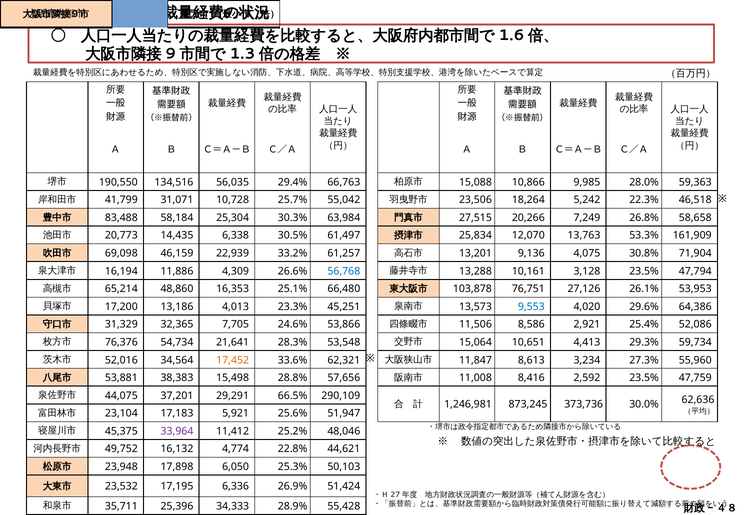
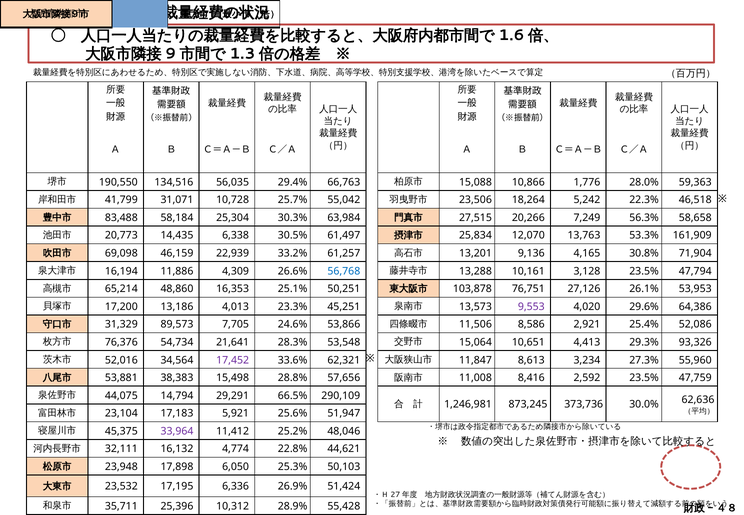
9,985: 9,985 -> 1,776
26.8%: 26.8% -> 56.3%
4,075: 4,075 -> 4,165
66,480: 66,480 -> 50,251
9,553 colour: blue -> purple
32,365: 32,365 -> 89,573
59,734: 59,734 -> 93,326
17,452 colour: orange -> purple
37,201: 37,201 -> 14,794
49,752: 49,752 -> 32,111
34,333: 34,333 -> 10,312
